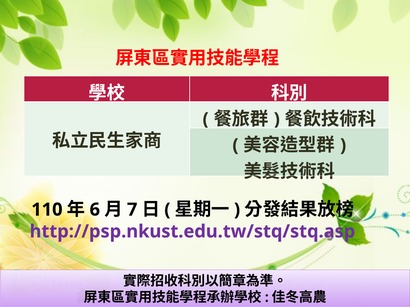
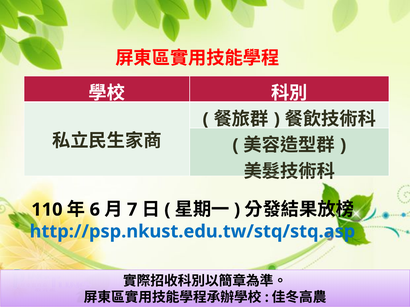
http://psp.nkust.edu.tw/stq/stq.asp colour: purple -> blue
